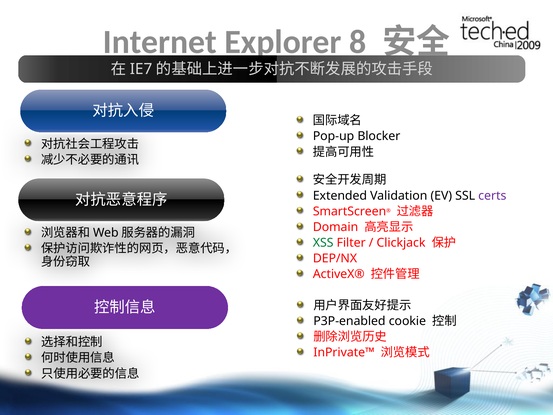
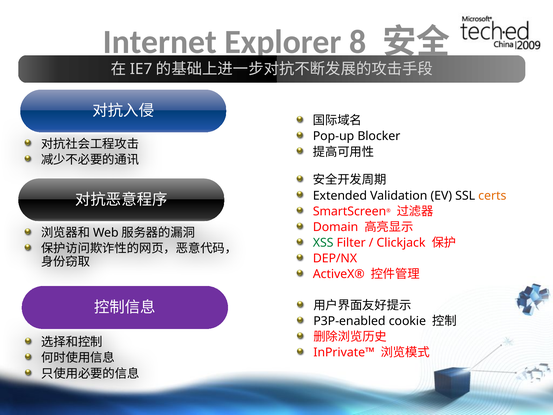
certs colour: purple -> orange
